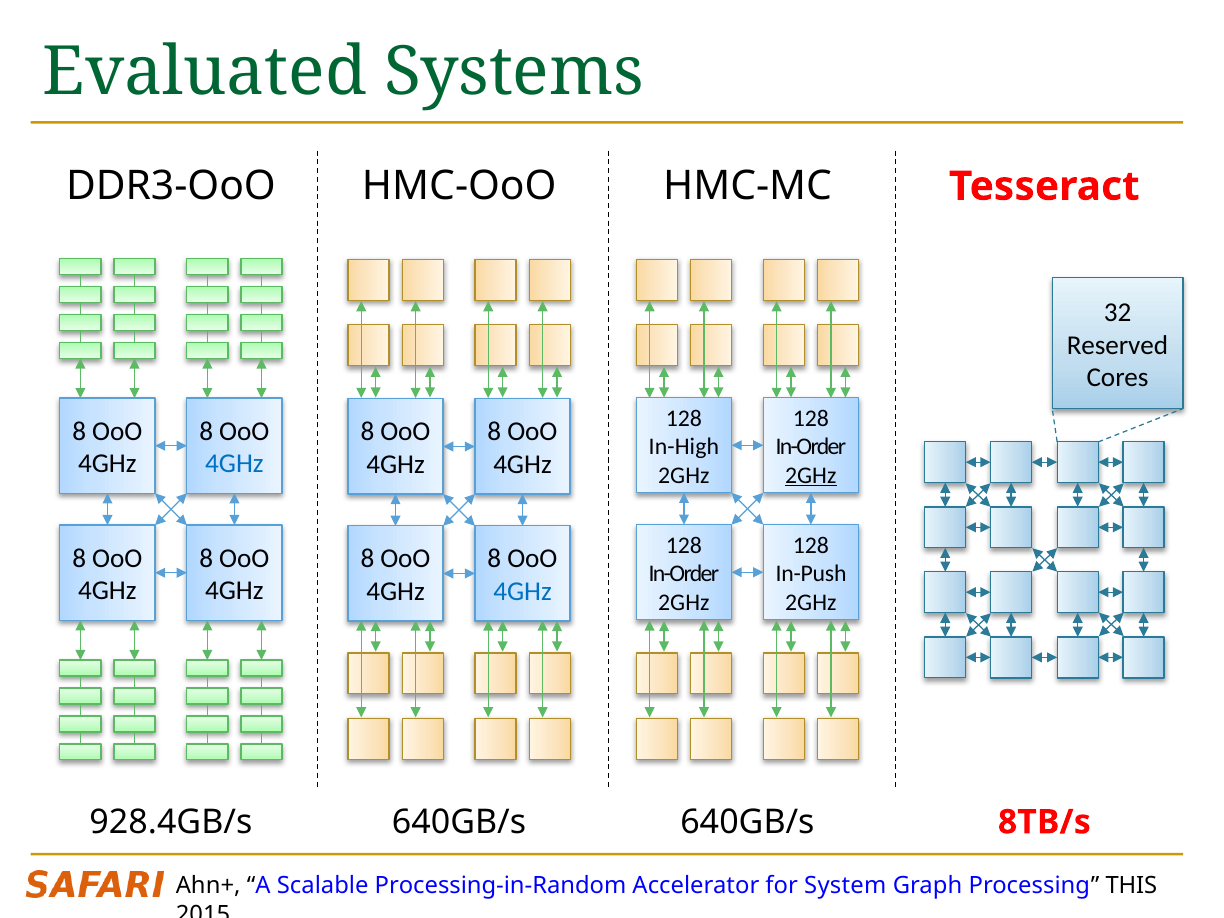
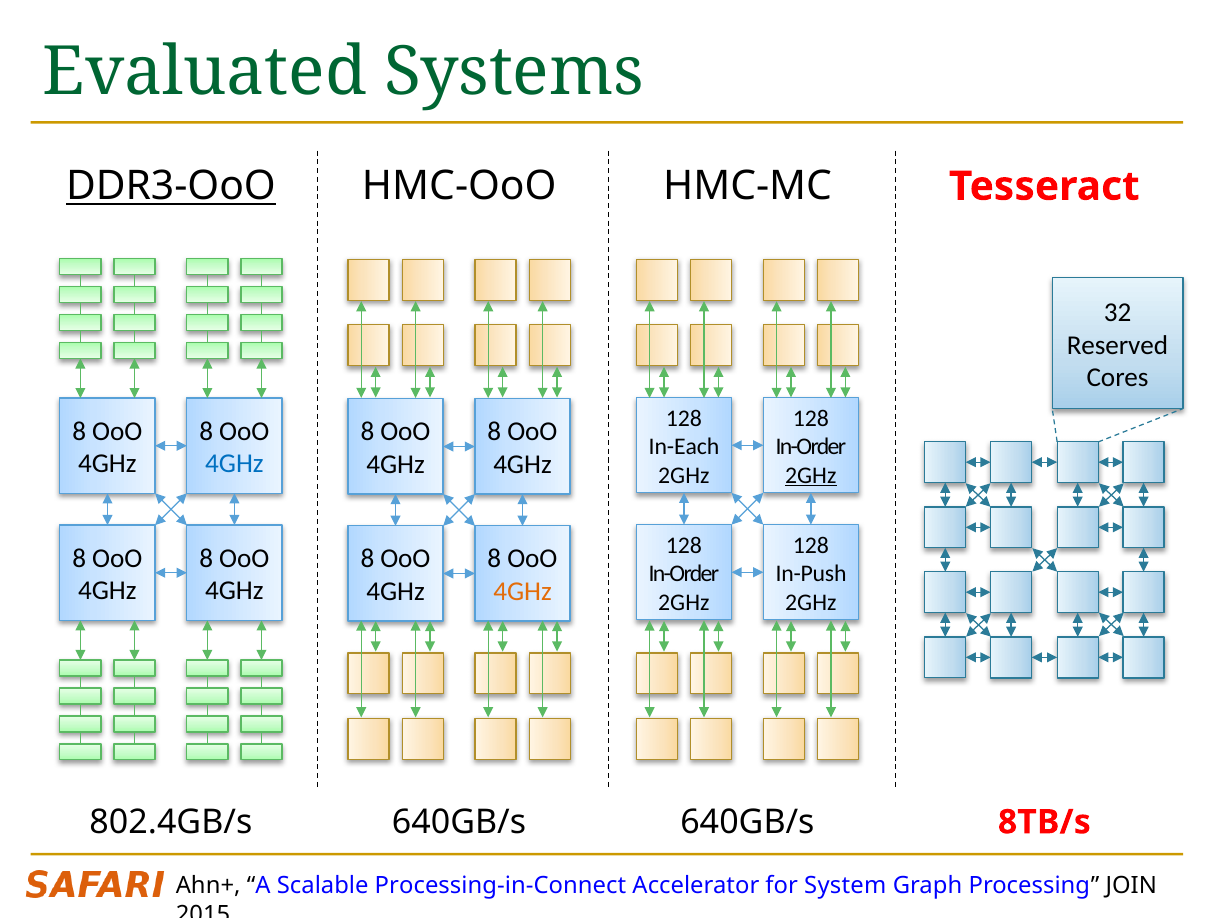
DDR3-OoO underline: none -> present
In-High: In-High -> In-Each
4GHz at (523, 592) colour: blue -> orange
928.4GB/s: 928.4GB/s -> 802.4GB/s
Processing-in-Random: Processing-in-Random -> Processing-in-Connect
THIS: THIS -> JOIN
